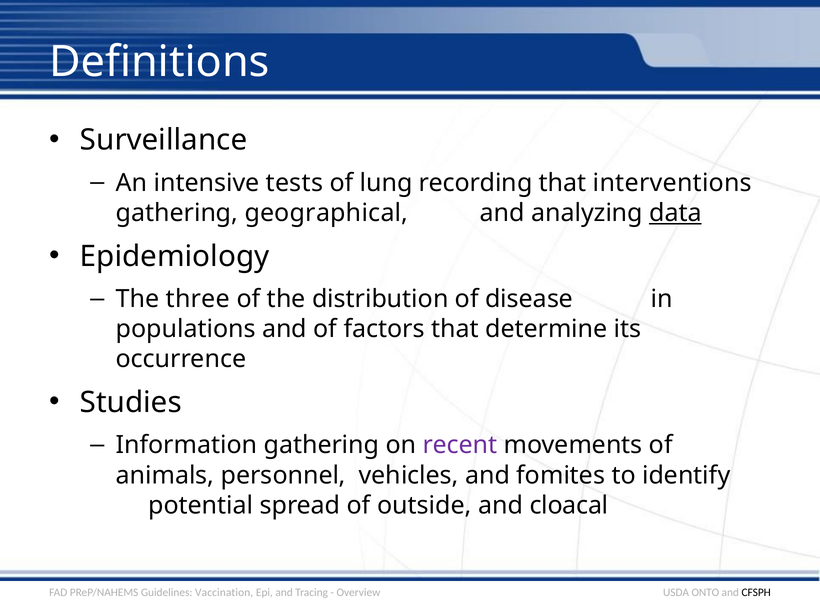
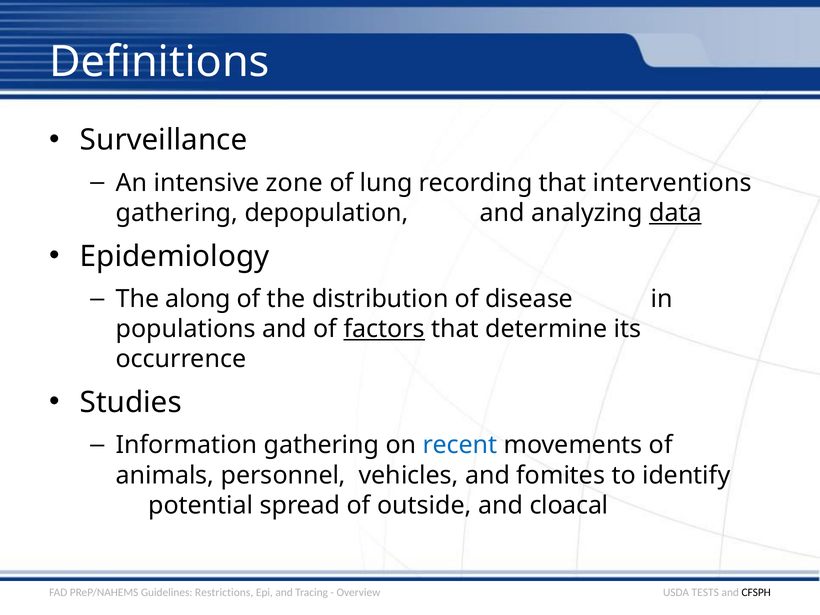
tests: tests -> zone
geographical: geographical -> depopulation
three: three -> along
factors underline: none -> present
recent colour: purple -> blue
Vaccination: Vaccination -> Restrictions
ONTO: ONTO -> TESTS
